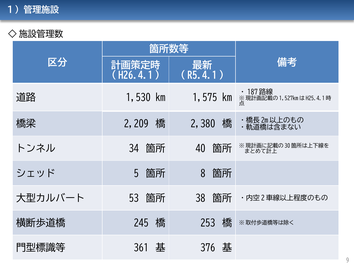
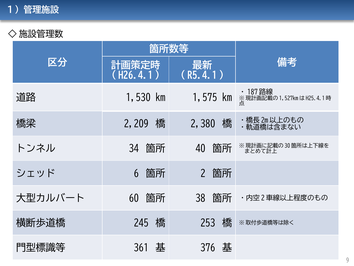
5: 5 -> 6
8: 8 -> 2
53: 53 -> 60
